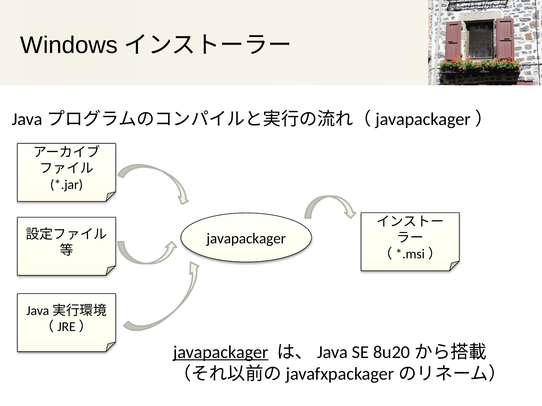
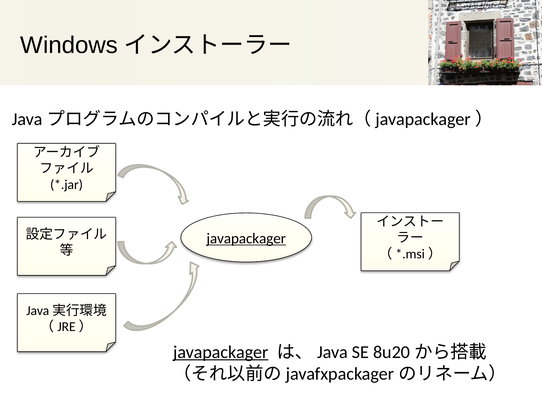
javapackager at (246, 239) underline: none -> present
